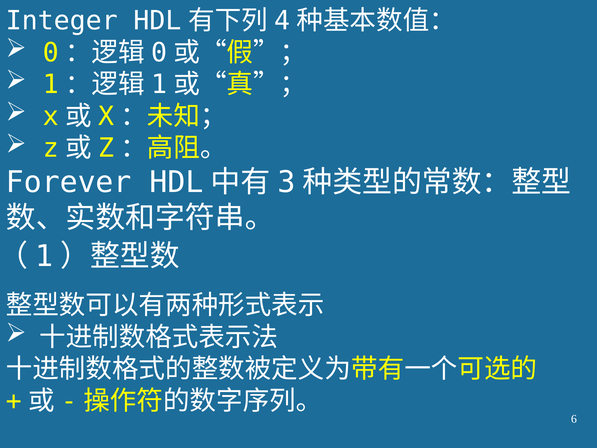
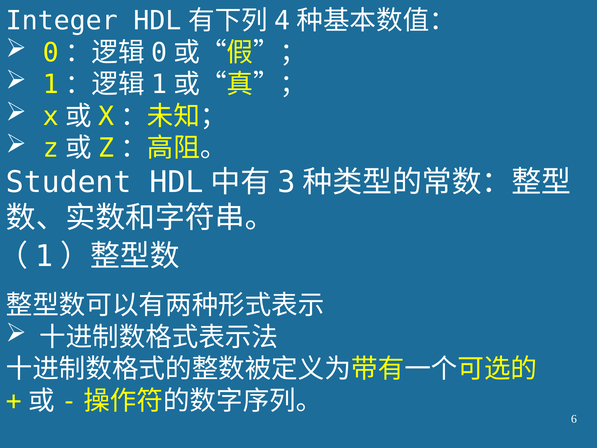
Forever: Forever -> Student
